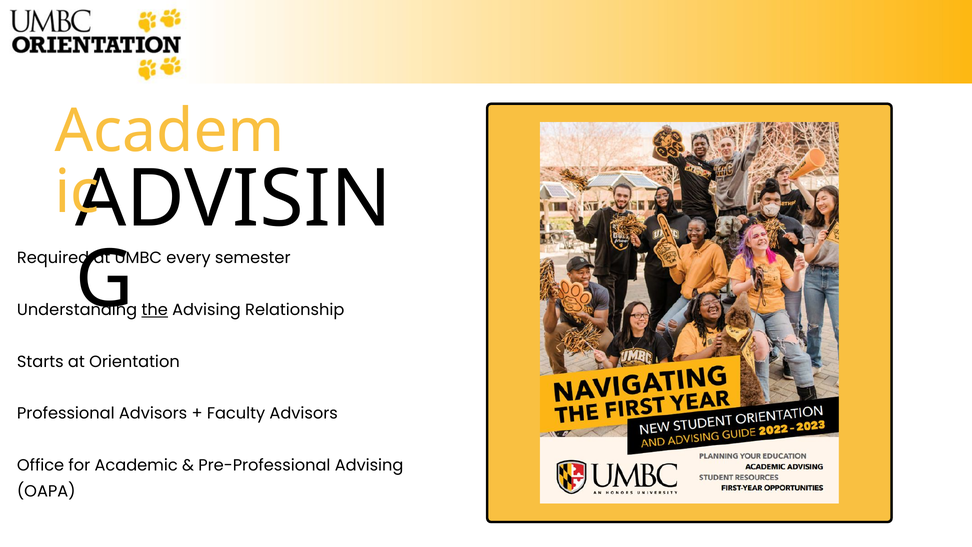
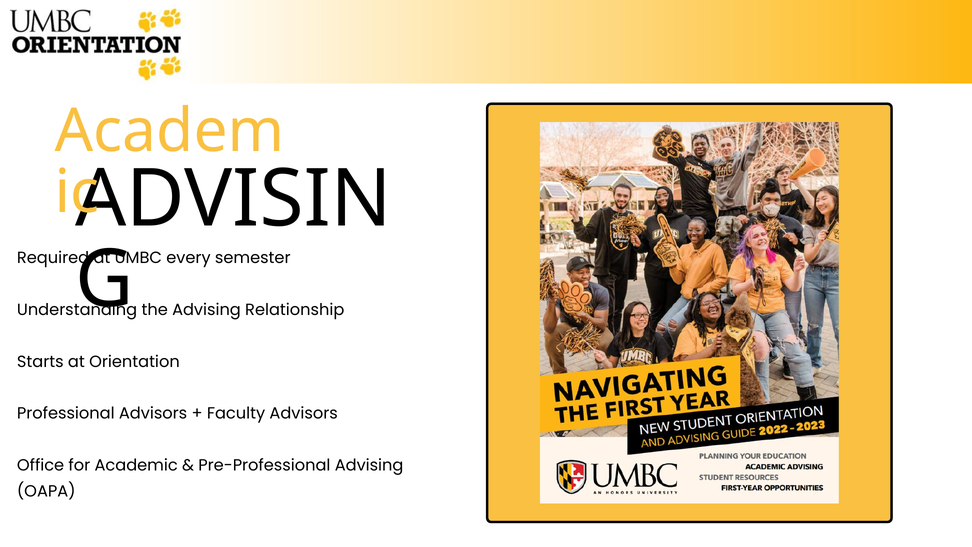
the underline: present -> none
